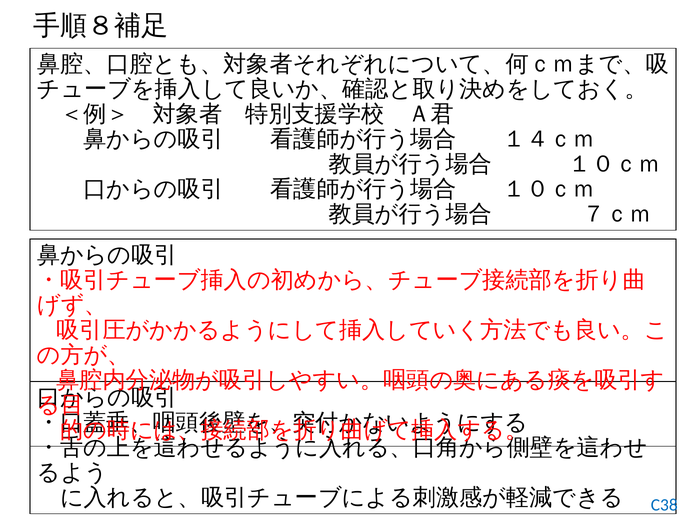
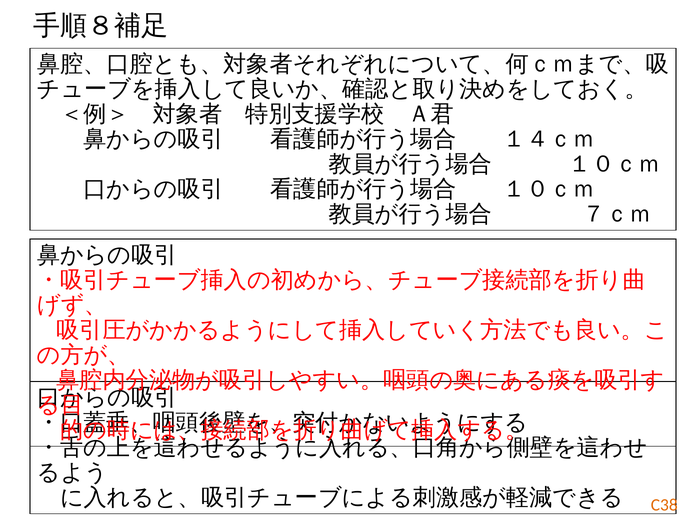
C38 colour: blue -> orange
